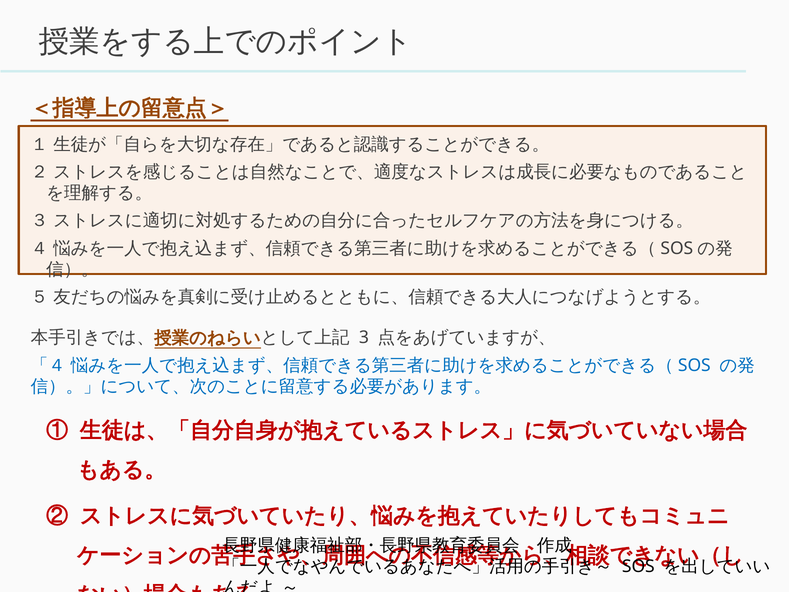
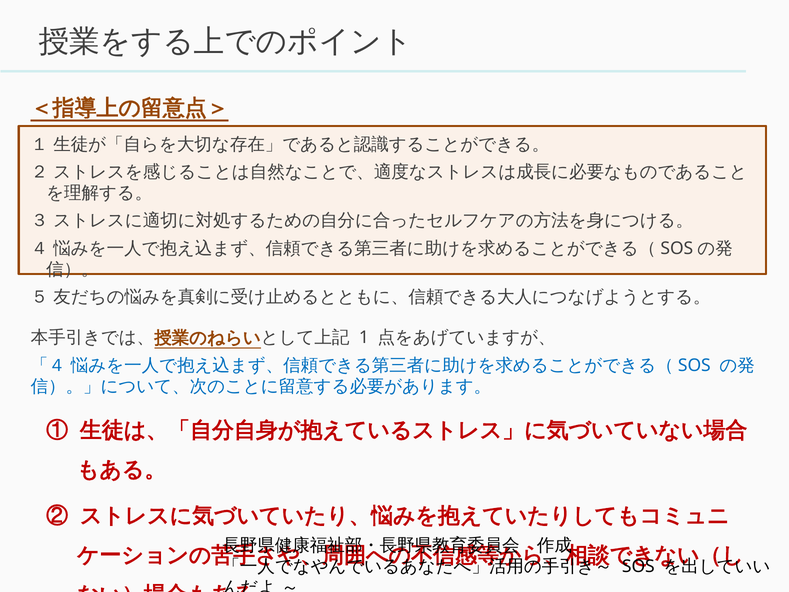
3: 3 -> 1
